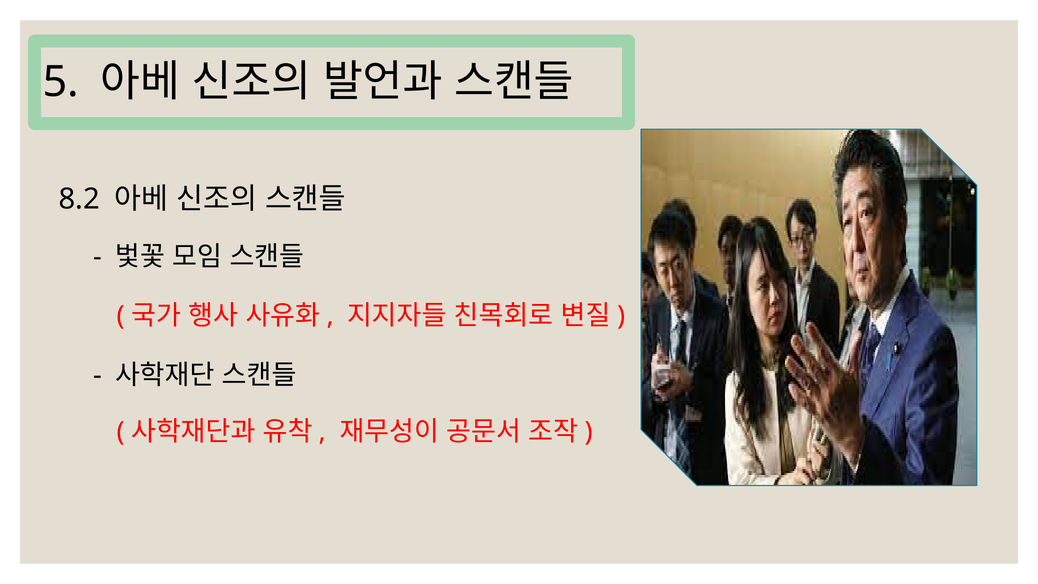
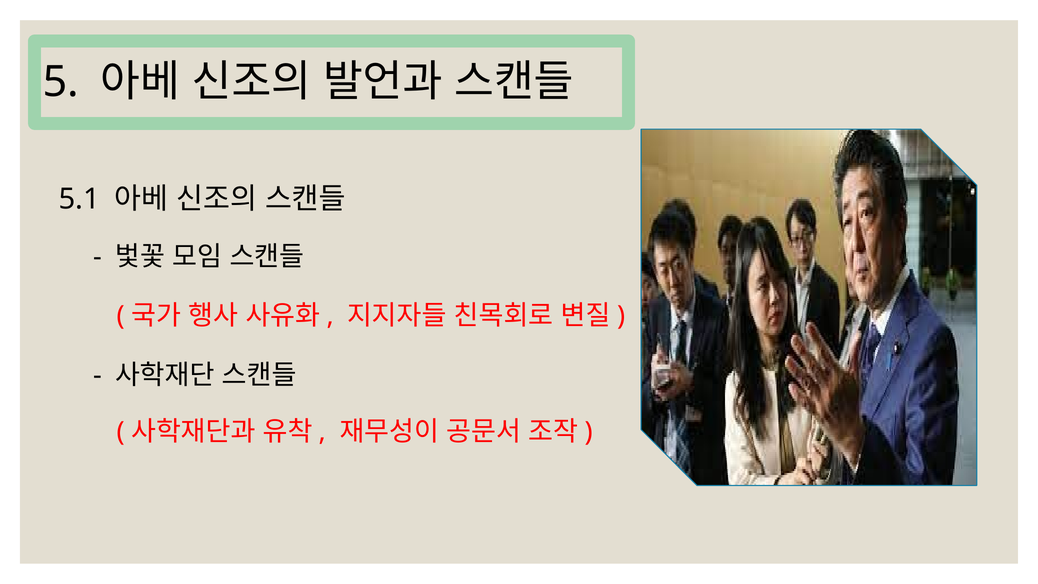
8.2: 8.2 -> 5.1
